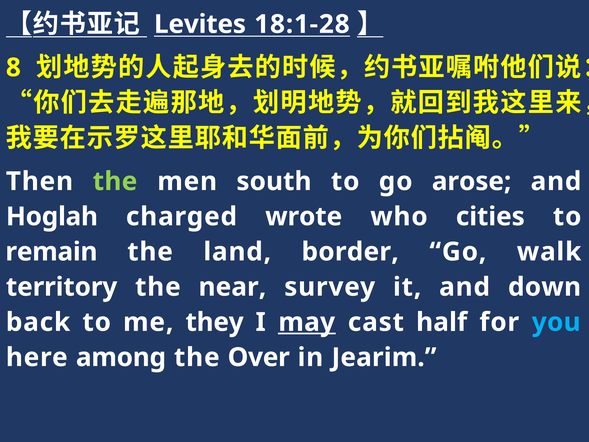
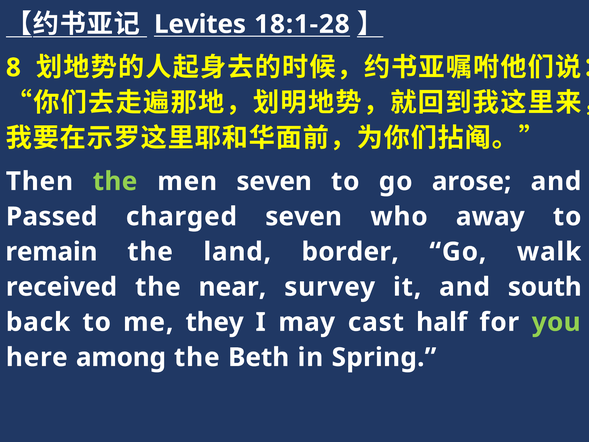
men south: south -> seven
Hoglah: Hoglah -> Passed
charged wrote: wrote -> seven
cities: cities -> away
territory: territory -> received
down: down -> south
may underline: present -> none
you colour: light blue -> light green
Over: Over -> Beth
Jearim: Jearim -> Spring
